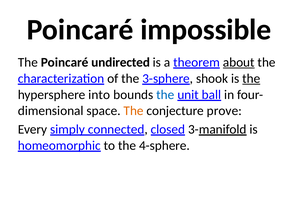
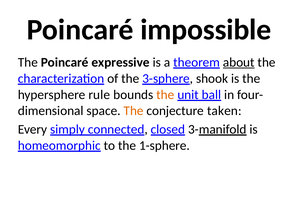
undirected: undirected -> expressive
the at (251, 79) underline: present -> none
into: into -> rule
the at (165, 95) colour: blue -> orange
prove: prove -> taken
4-sphere: 4-sphere -> 1-sphere
